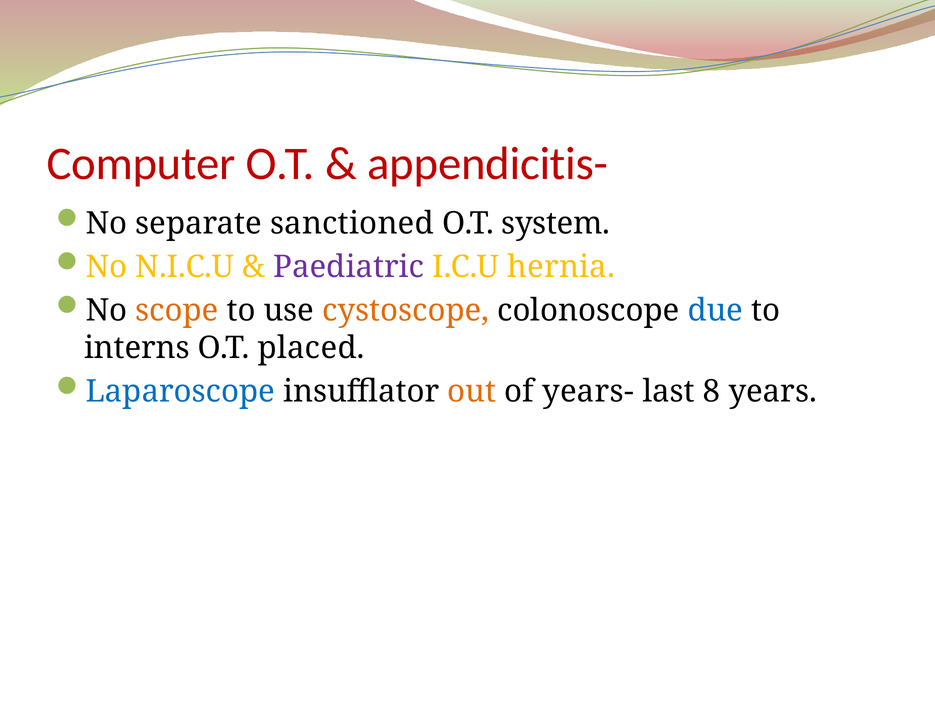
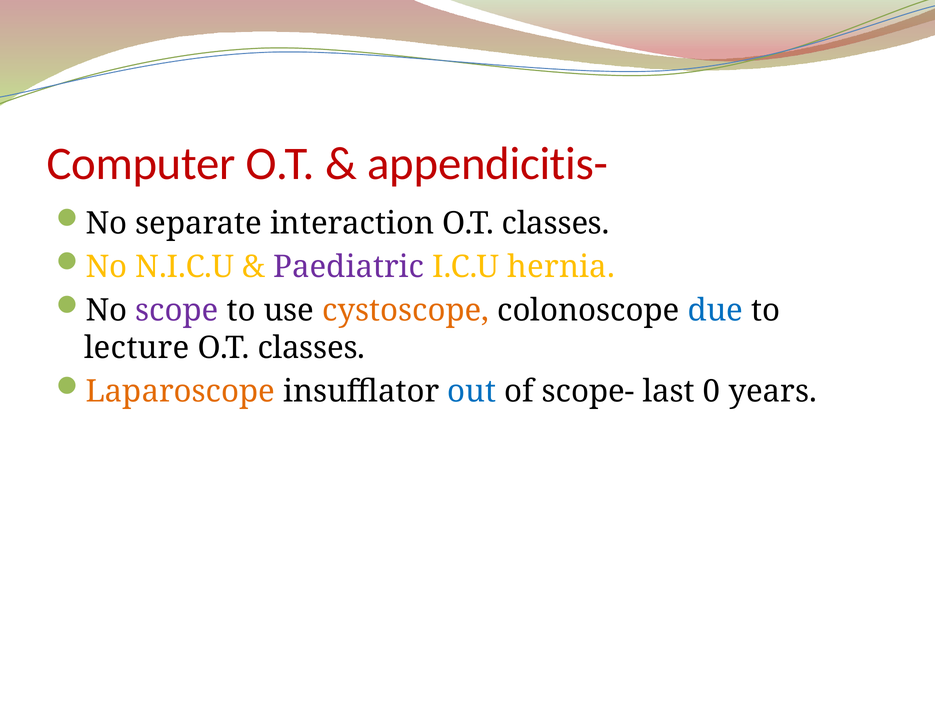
sanctioned: sanctioned -> interaction
system at (556, 223): system -> classes
scope colour: orange -> purple
interns: interns -> lecture
placed at (311, 348): placed -> classes
Laparoscope colour: blue -> orange
out colour: orange -> blue
years-: years- -> scope-
8: 8 -> 0
